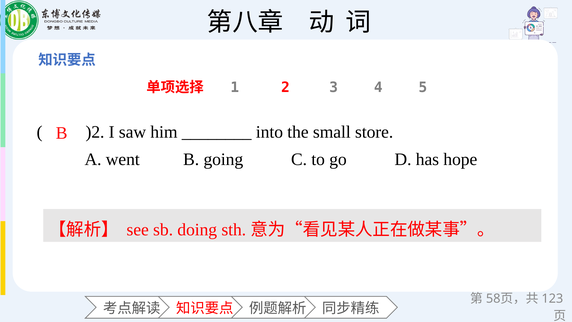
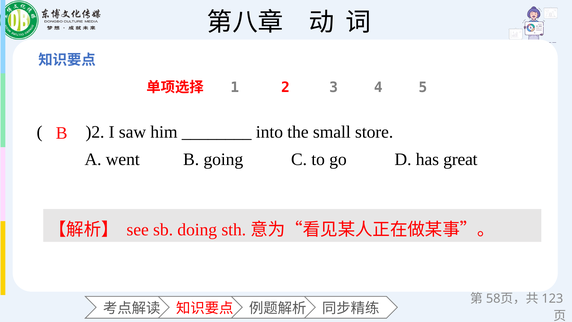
hope: hope -> great
